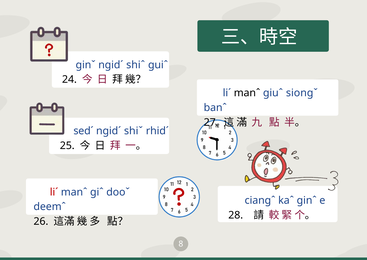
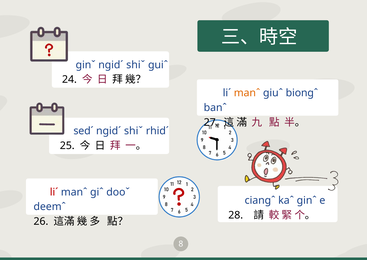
ginˇ ngidˊ shiˆ: shiˆ -> shiˇ
manˆ at (247, 93) colour: black -> orange
siongˇ: siongˇ -> biongˆ
